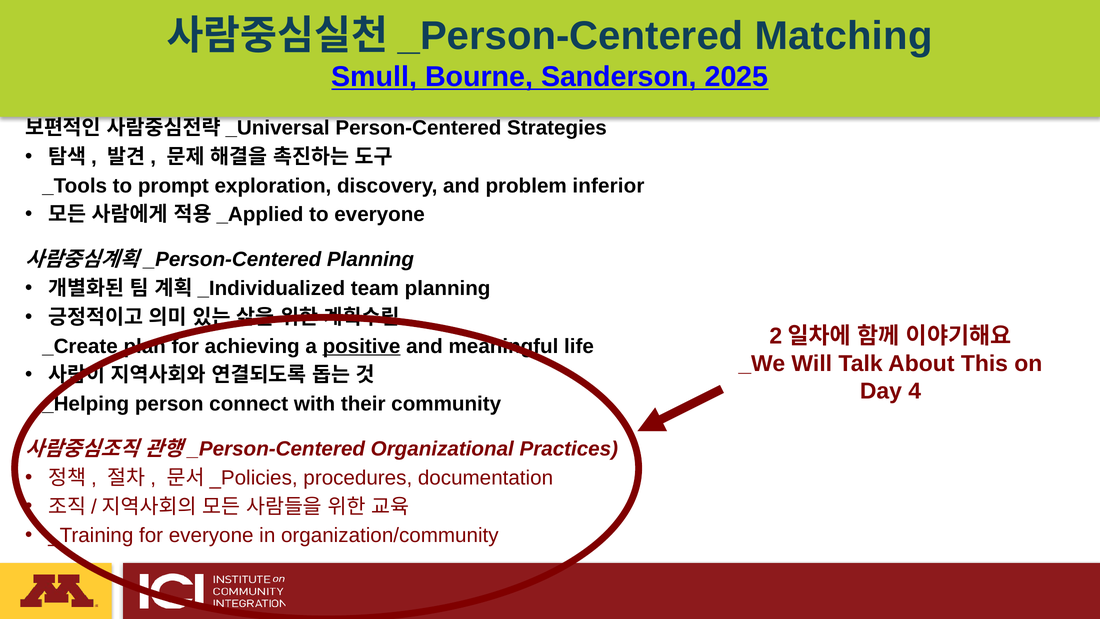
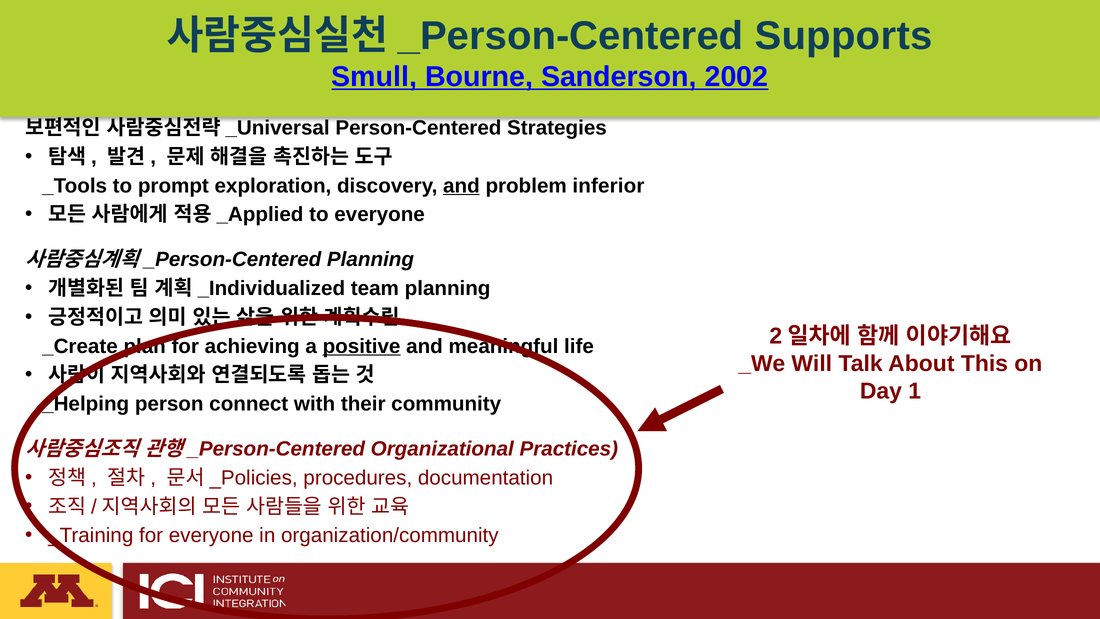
Matching: Matching -> Supports
2025: 2025 -> 2002
and at (461, 186) underline: none -> present
4: 4 -> 1
